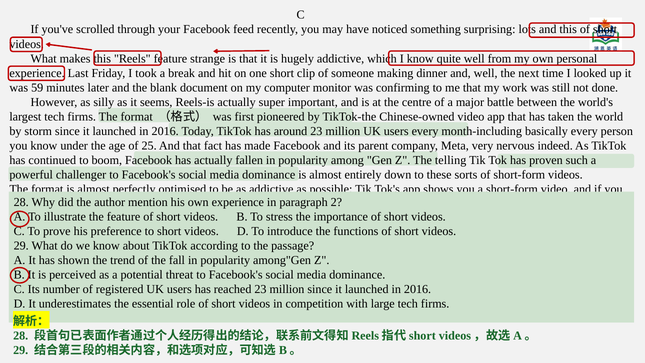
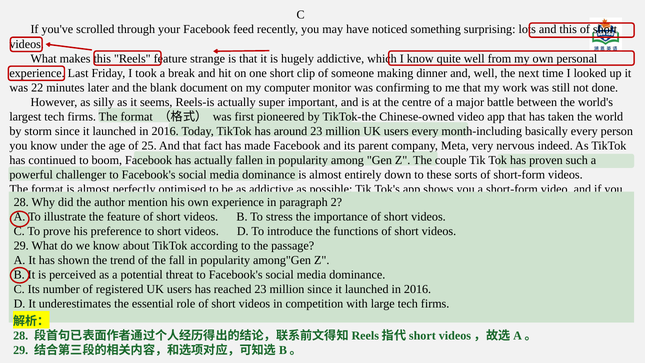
59: 59 -> 22
The telling: telling -> couple
